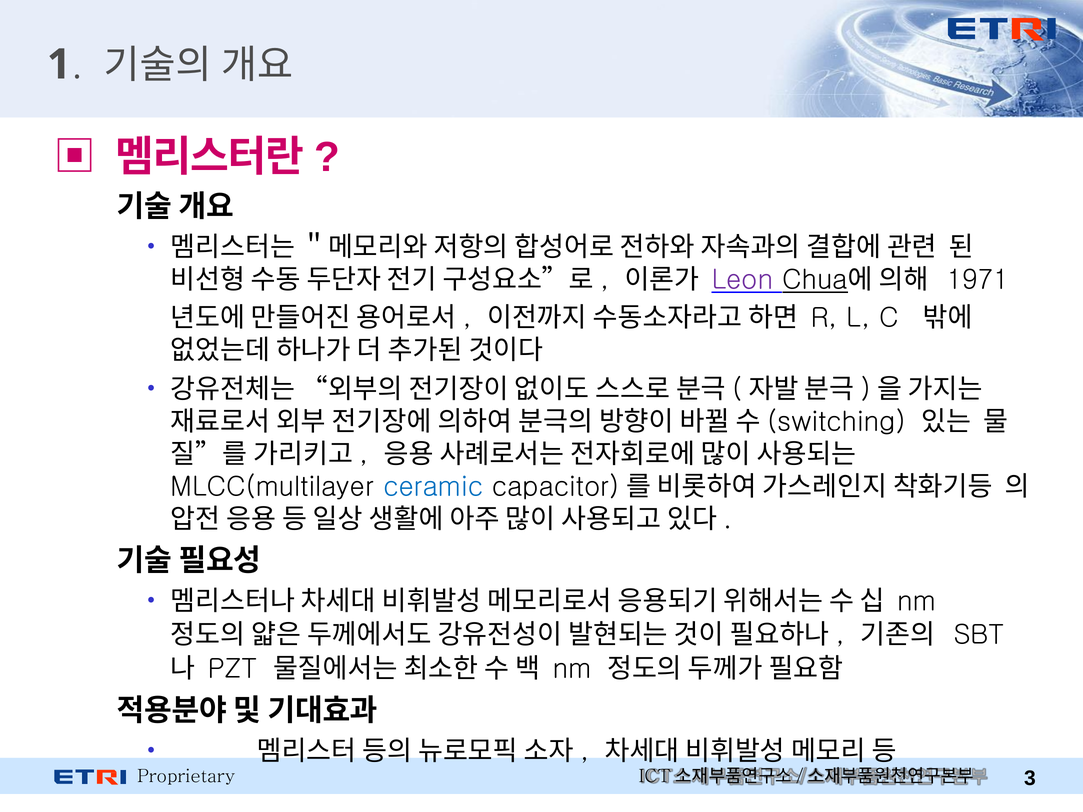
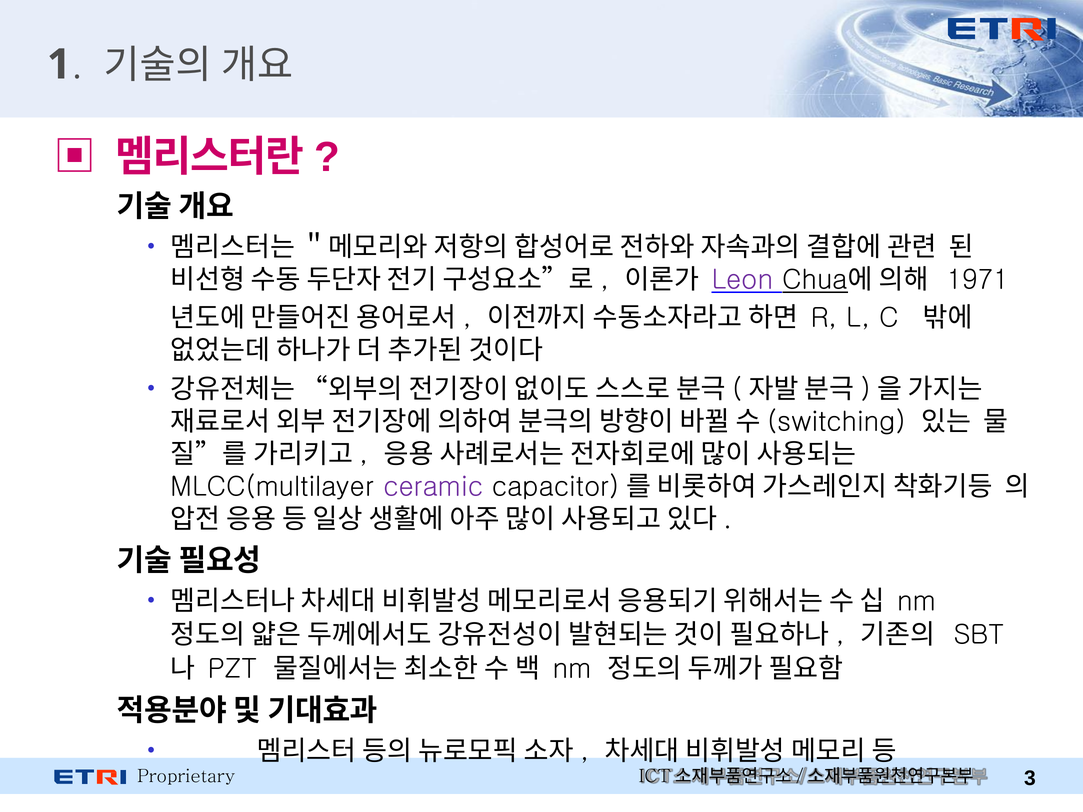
ceramic colour: blue -> purple
